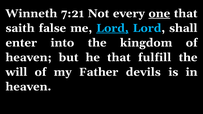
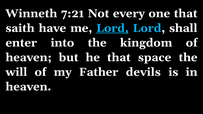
one underline: present -> none
false: false -> have
fulfill: fulfill -> space
